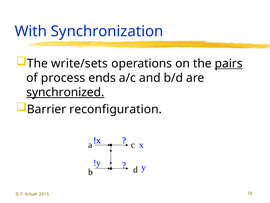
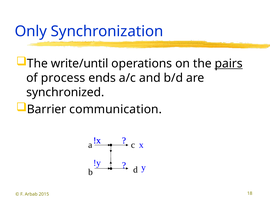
With: With -> Only
write/sets: write/sets -> write/until
synchronized underline: present -> none
reconfiguration: reconfiguration -> communication
